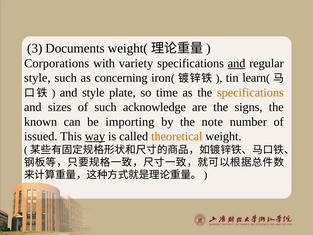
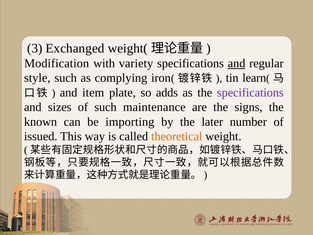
Documents: Documents -> Exchanged
Corporations: Corporations -> Modification
concerning: concerning -> complying
and style: style -> item
time: time -> adds
specifications at (250, 92) colour: orange -> purple
acknowledge: acknowledge -> maintenance
note: note -> later
way underline: present -> none
